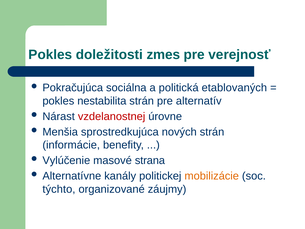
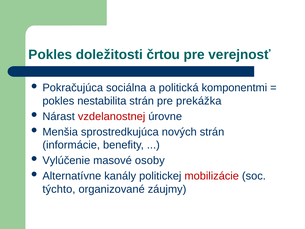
zmes: zmes -> črtou
etablovaných: etablovaných -> komponentmi
alternatív: alternatív -> prekážka
strana: strana -> osoby
mobilizácie colour: orange -> red
